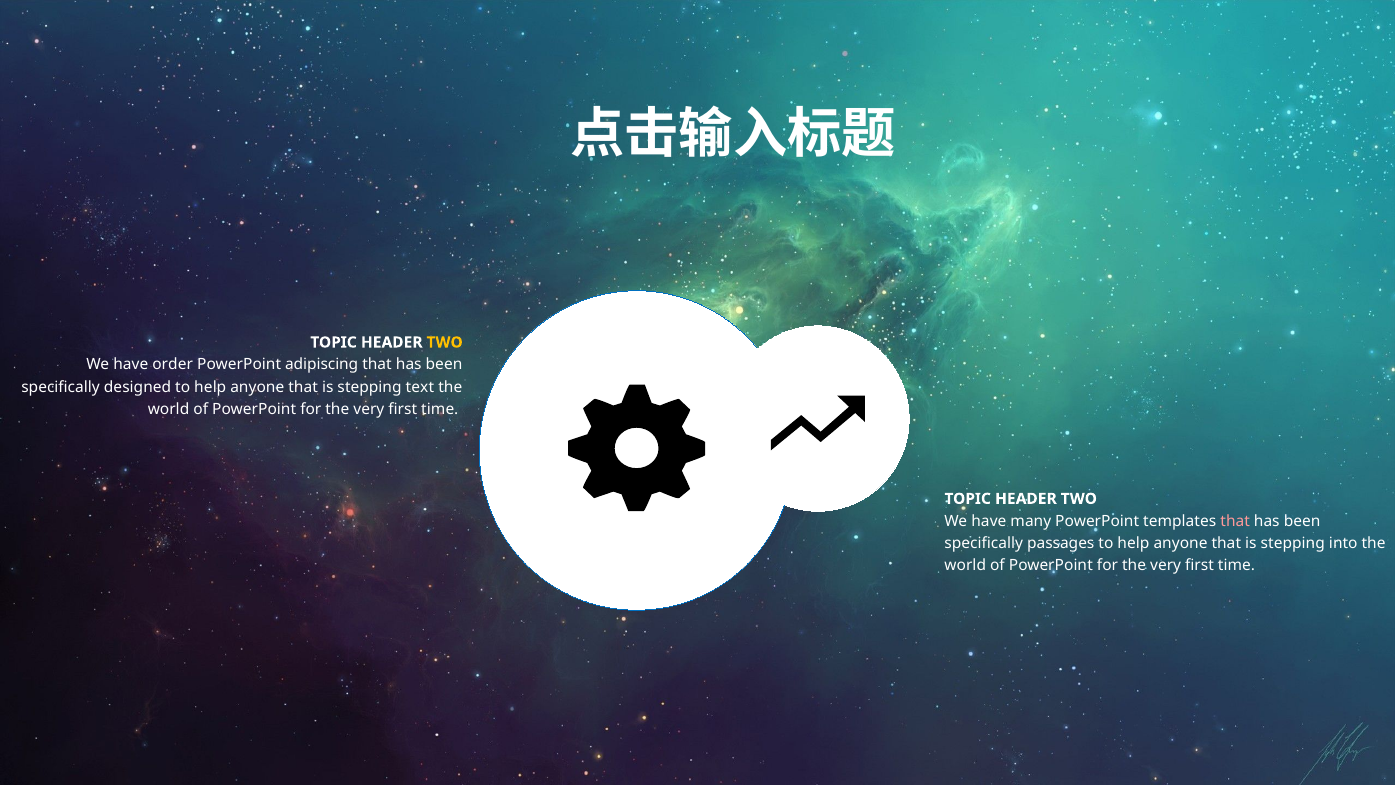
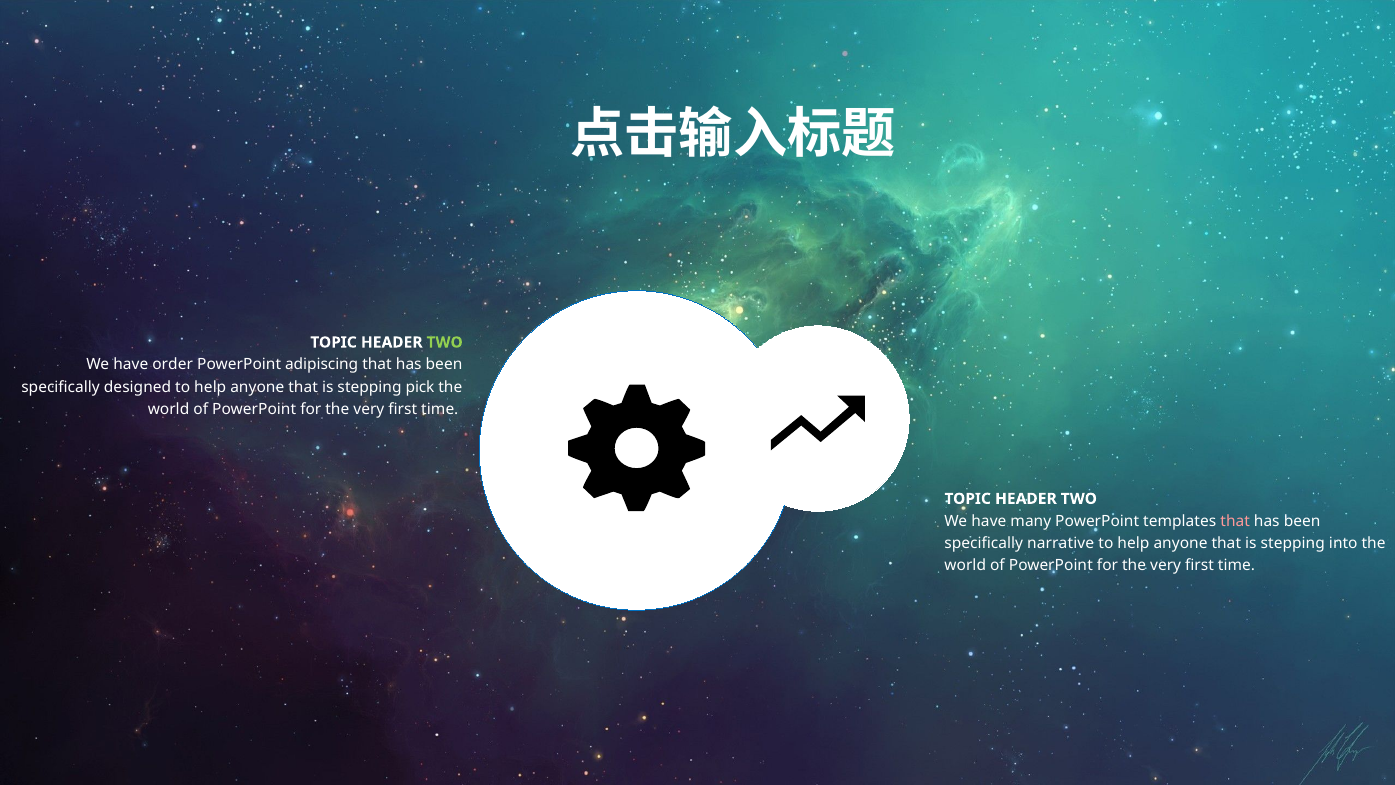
TWO at (445, 342) colour: yellow -> light green
text: text -> pick
passages: passages -> narrative
